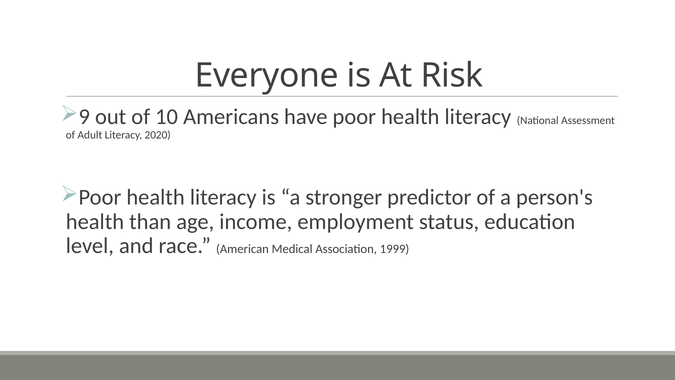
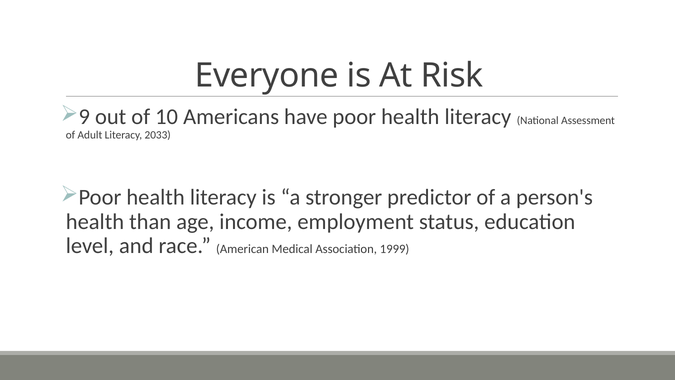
2020: 2020 -> 2033
